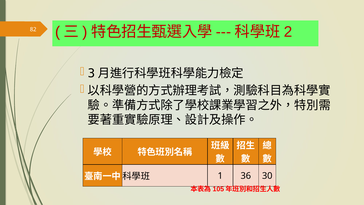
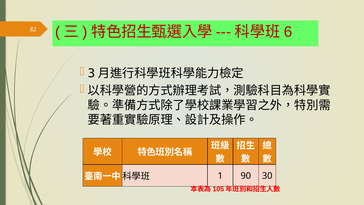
2: 2 -> 6
36: 36 -> 90
